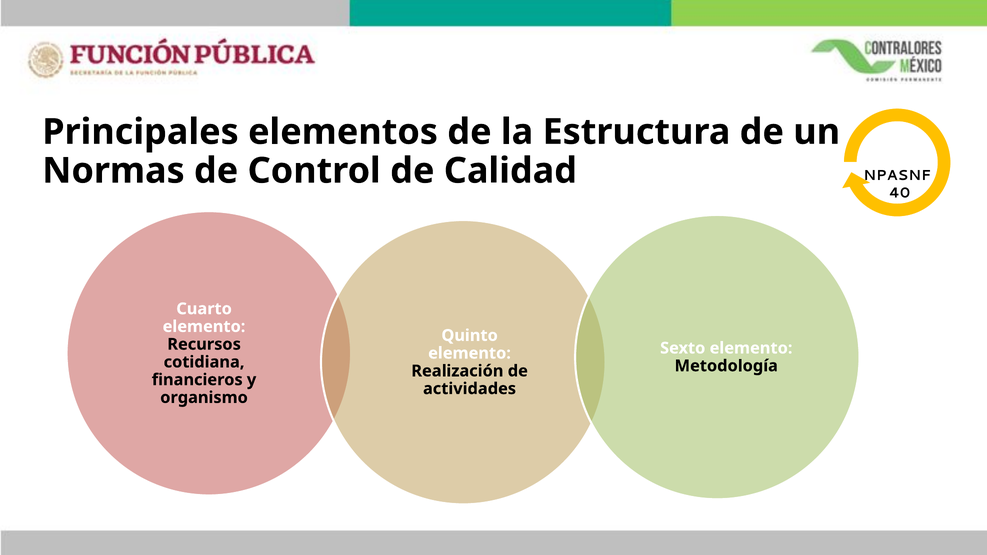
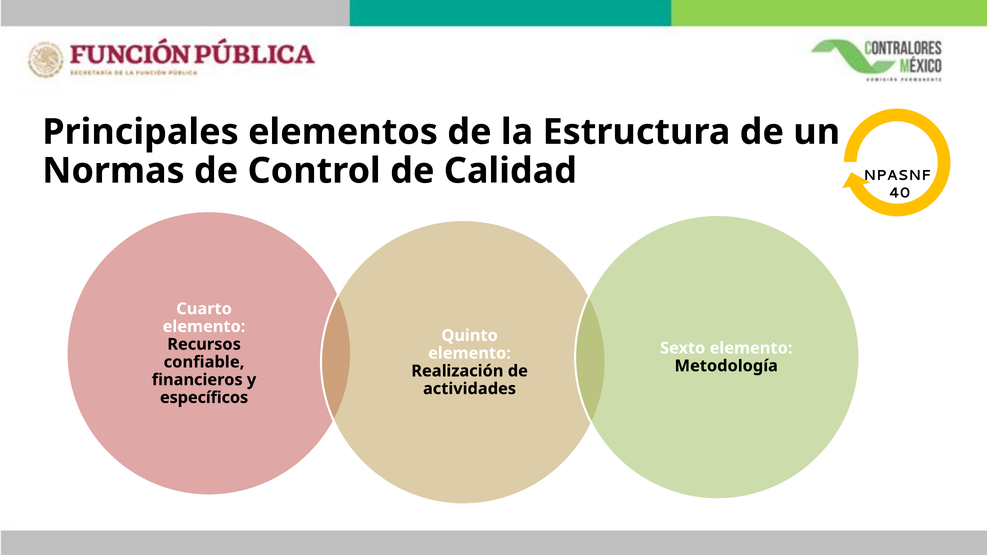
cotidiana: cotidiana -> confiable
organismo: organismo -> específicos
